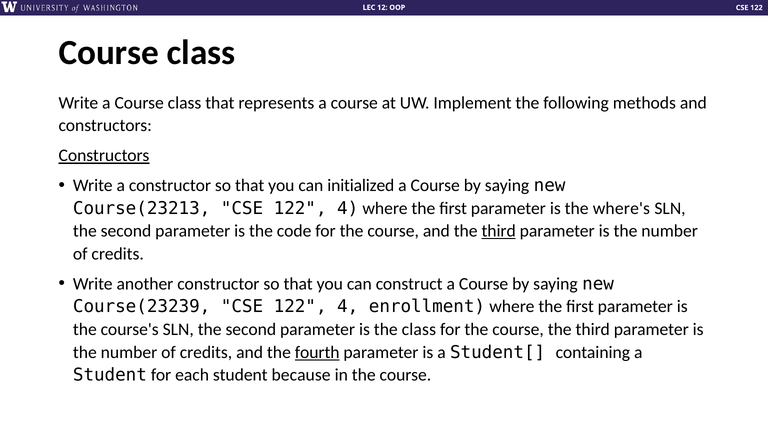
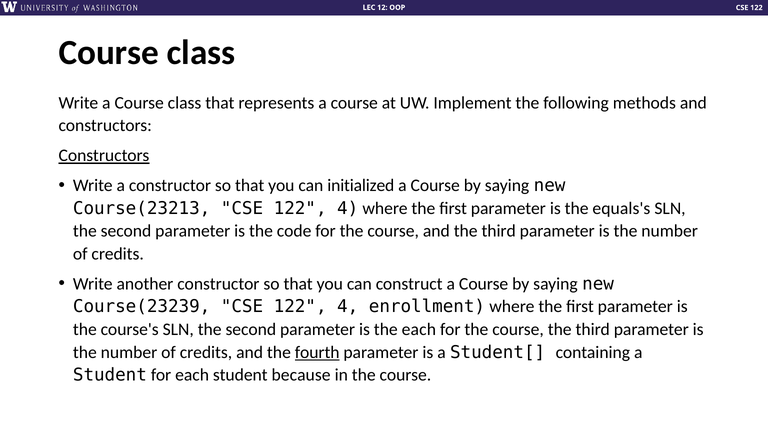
where's: where's -> equals's
third at (499, 231) underline: present -> none
the class: class -> each
